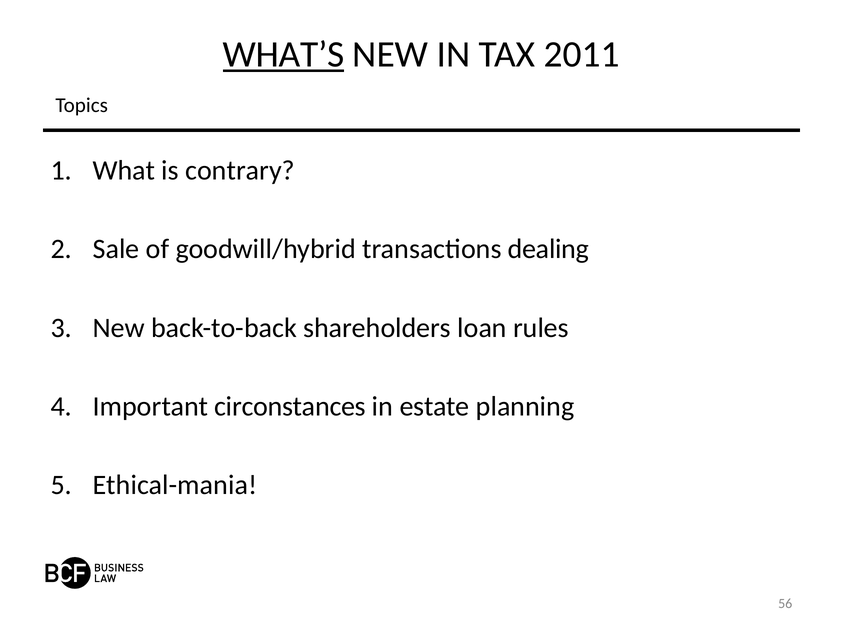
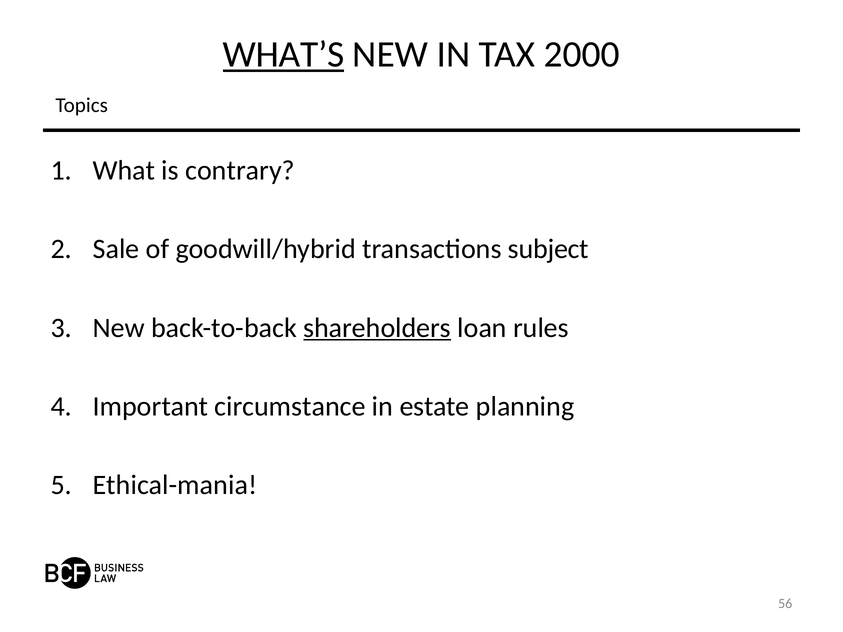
2011: 2011 -> 2000
dealing: dealing -> subject
shareholders underline: none -> present
circonstances: circonstances -> circumstance
